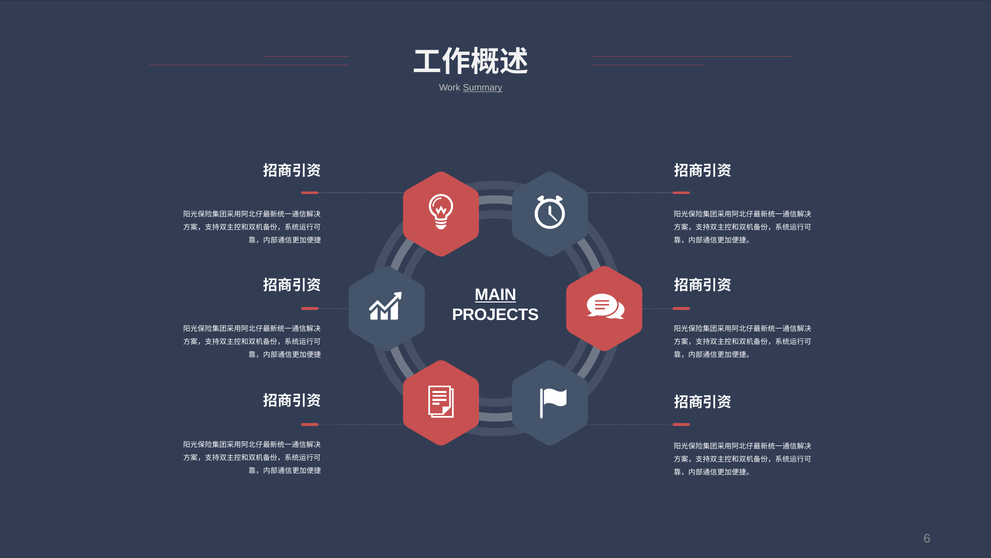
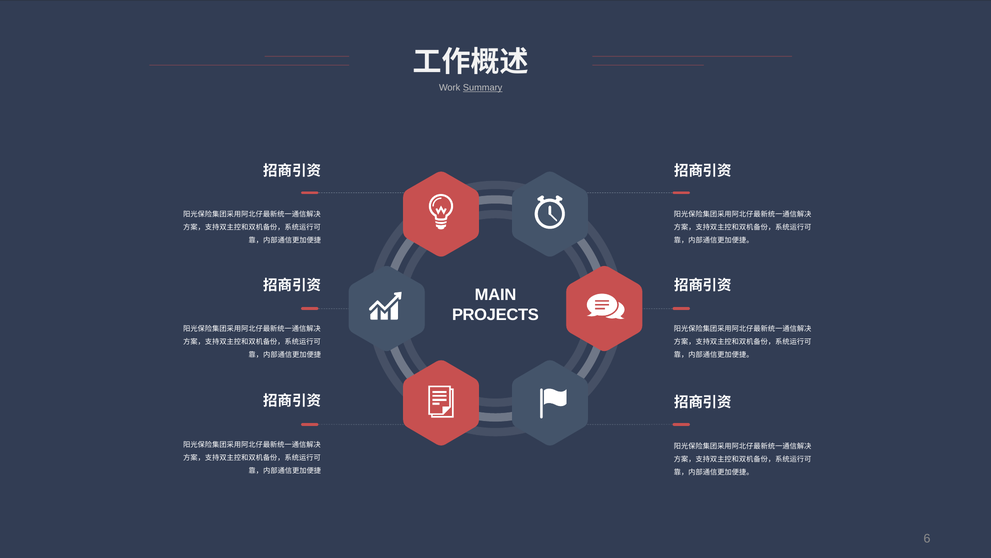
MAIN underline: present -> none
